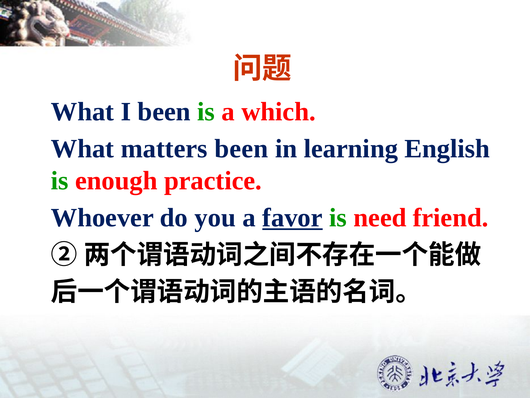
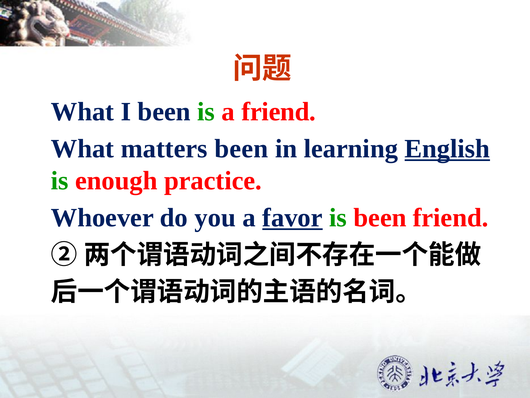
a which: which -> friend
English underline: none -> present
is need: need -> been
